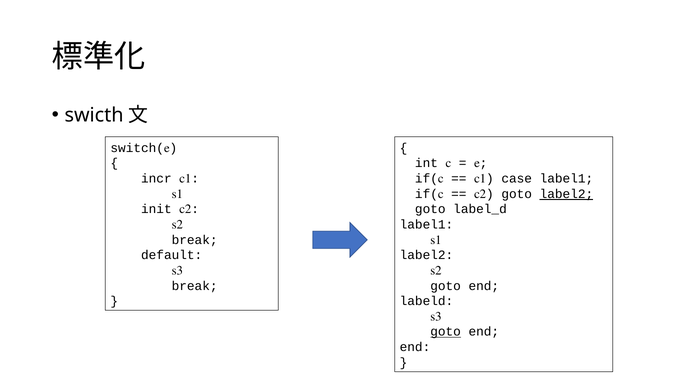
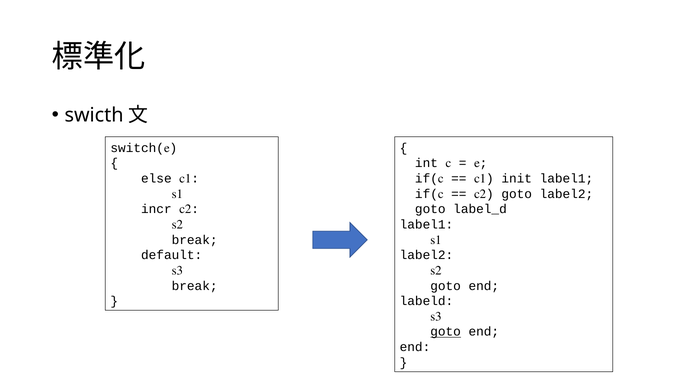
case: case -> init
incr: incr -> else
label2 at (566, 194) underline: present -> none
init: init -> incr
